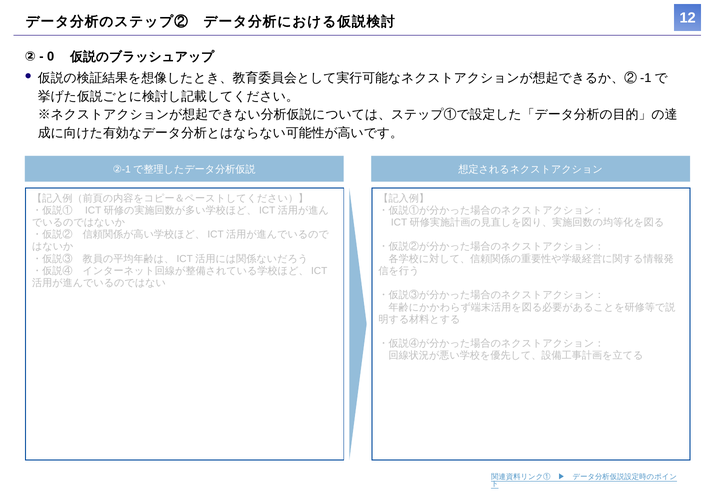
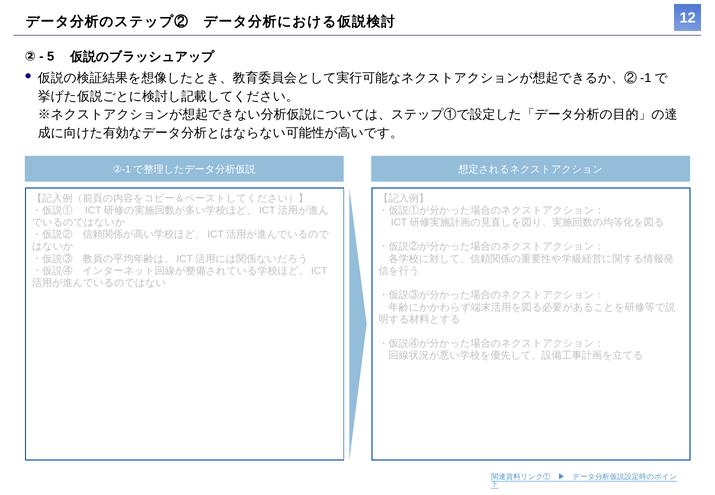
0: 0 -> 5
